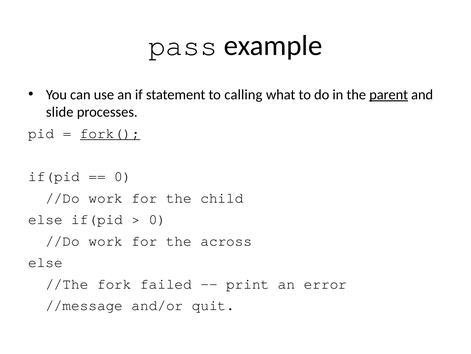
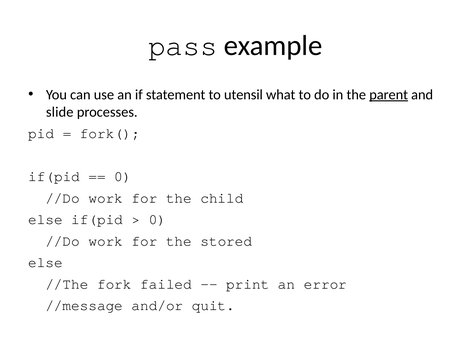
calling: calling -> utensil
fork( underline: present -> none
across: across -> stored
